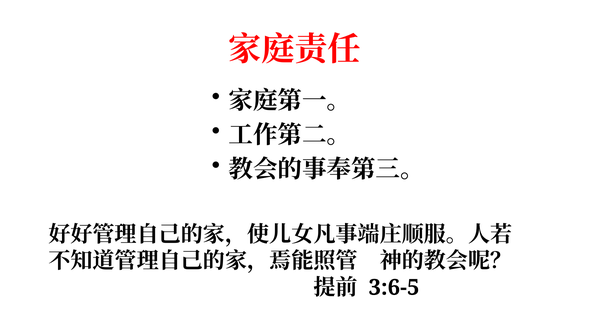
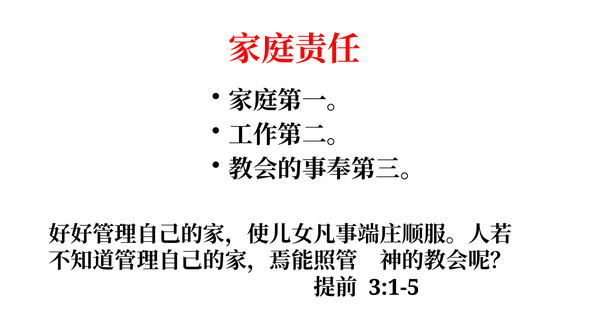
3:6-5: 3:6-5 -> 3:1-5
